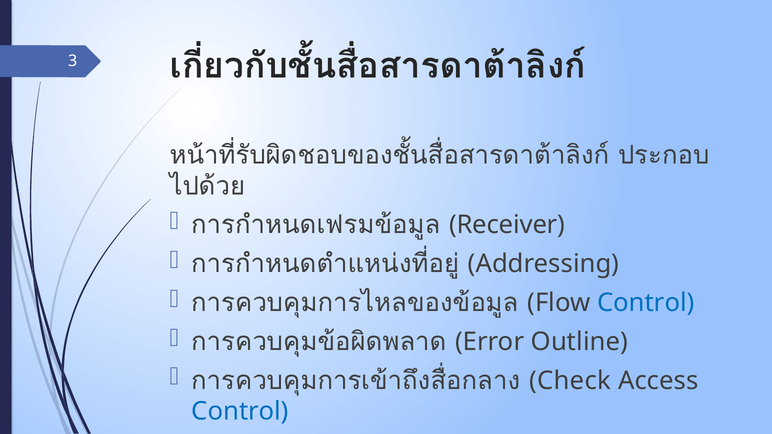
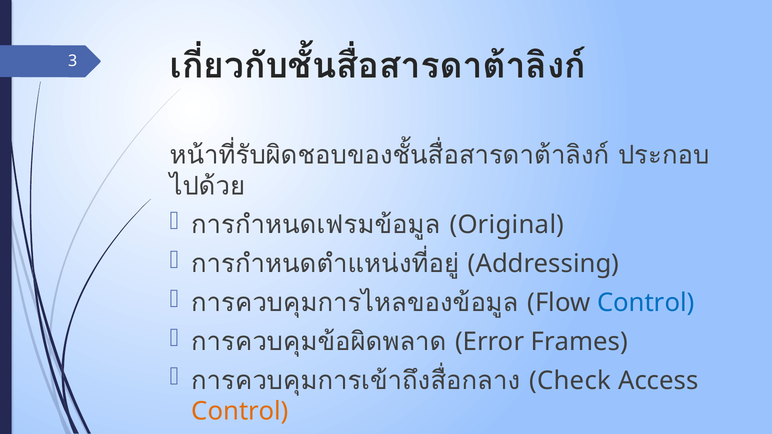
Receiver: Receiver -> Original
Outline: Outline -> Frames
Control at (240, 412) colour: blue -> orange
